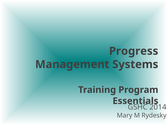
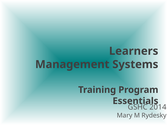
Progress: Progress -> Learners
